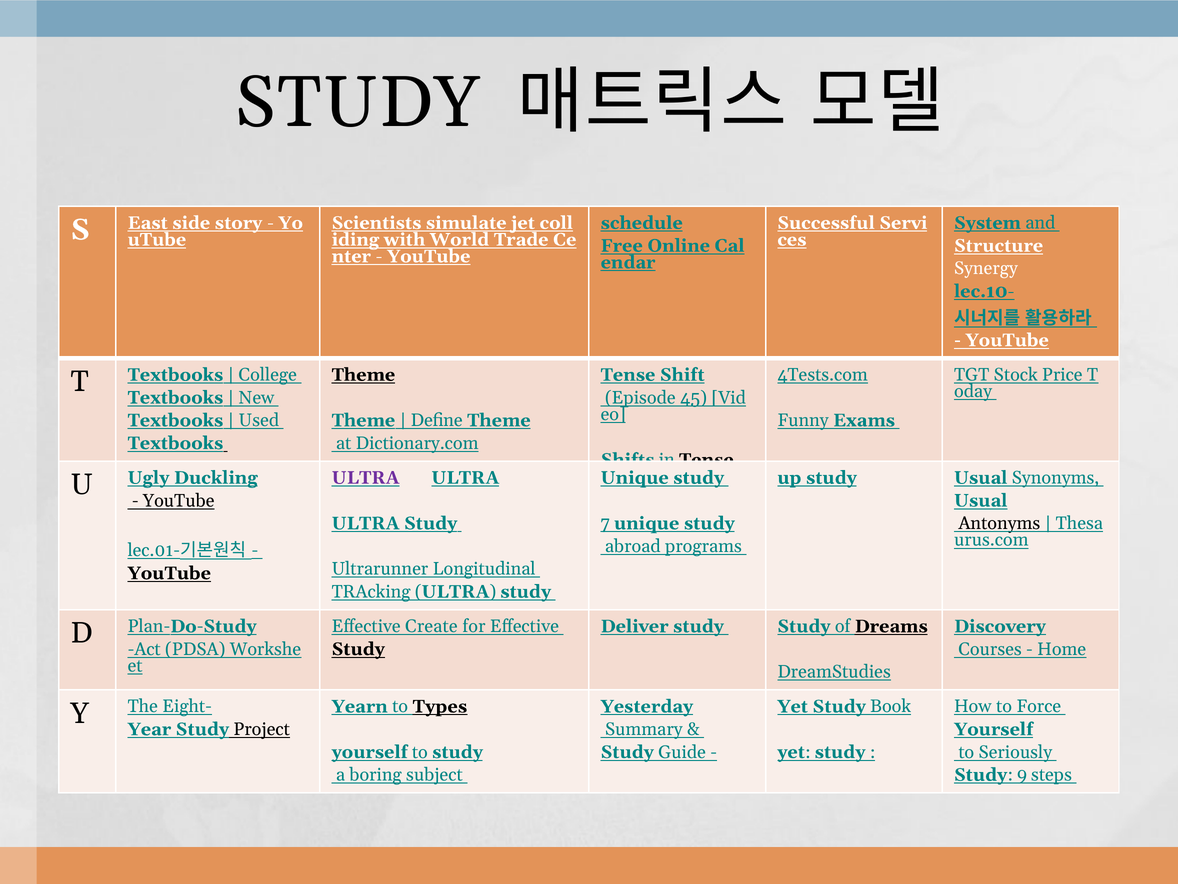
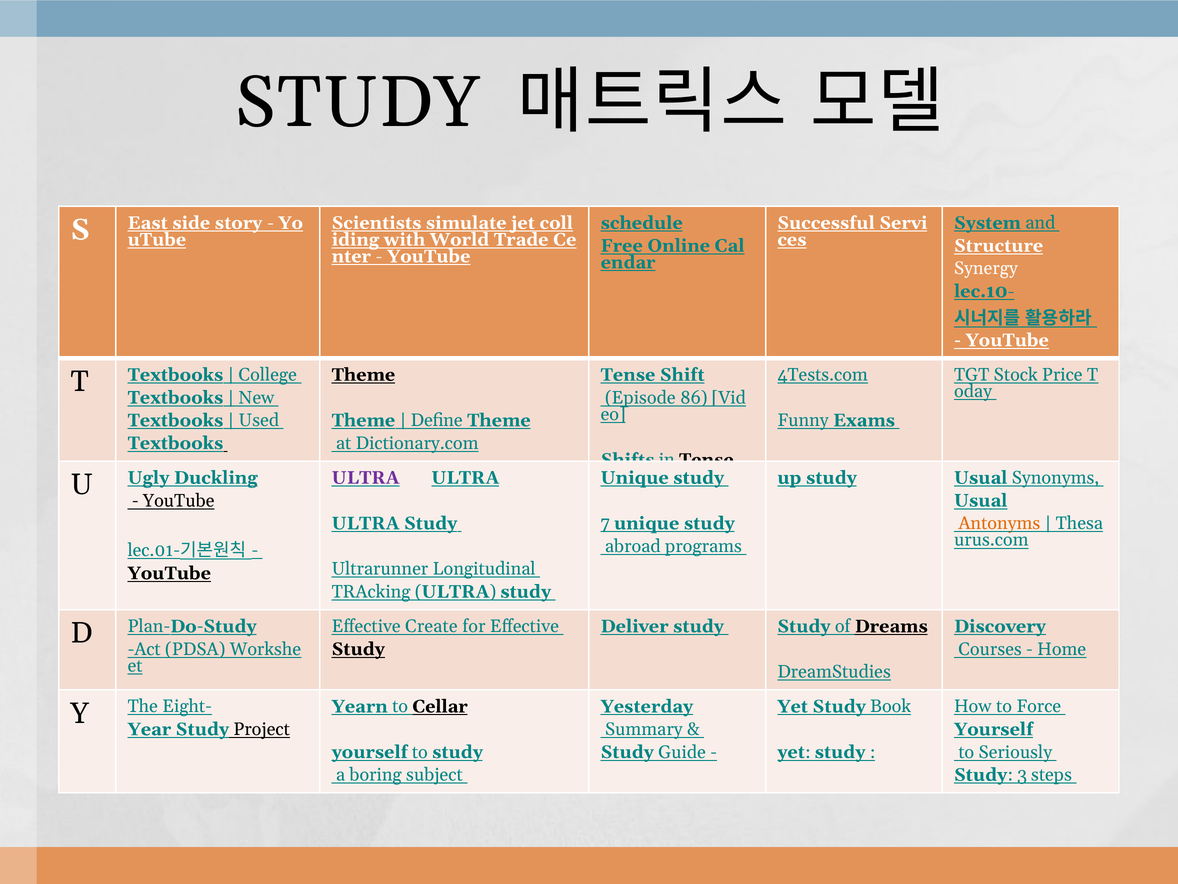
45: 45 -> 86
Antonyms colour: black -> orange
Types: Types -> Cellar
9: 9 -> 3
